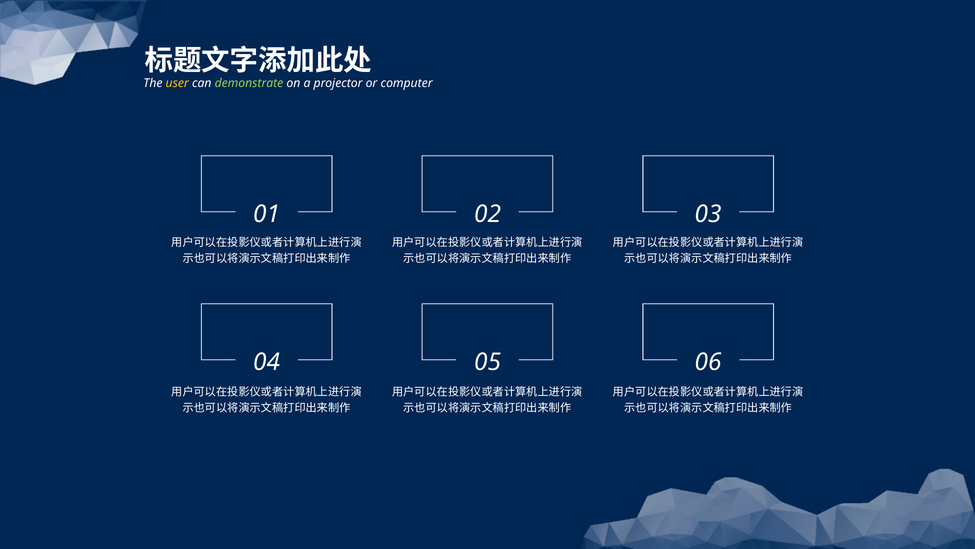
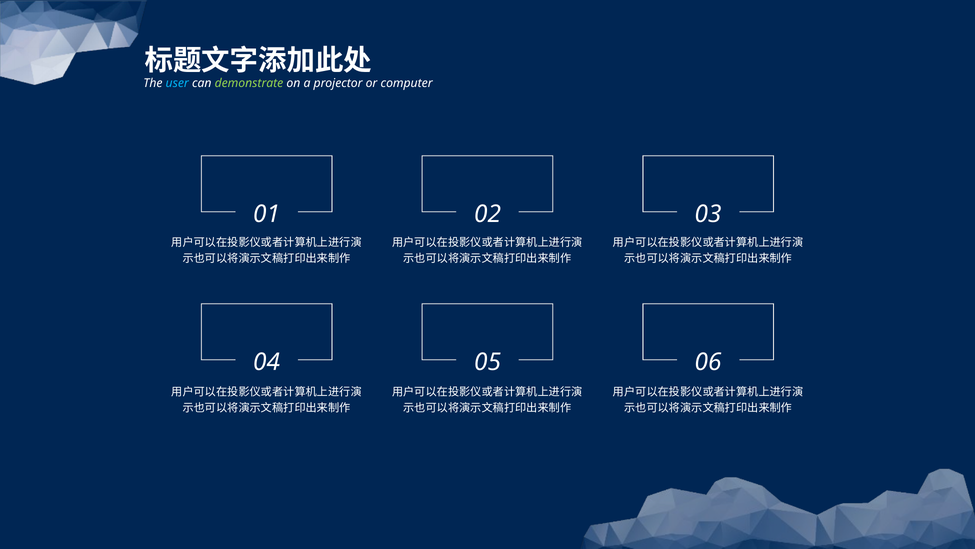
user colour: yellow -> light blue
